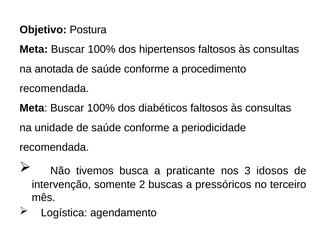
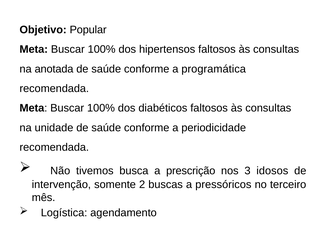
Postura: Postura -> Popular
procedimento: procedimento -> programática
praticante: praticante -> prescrição
